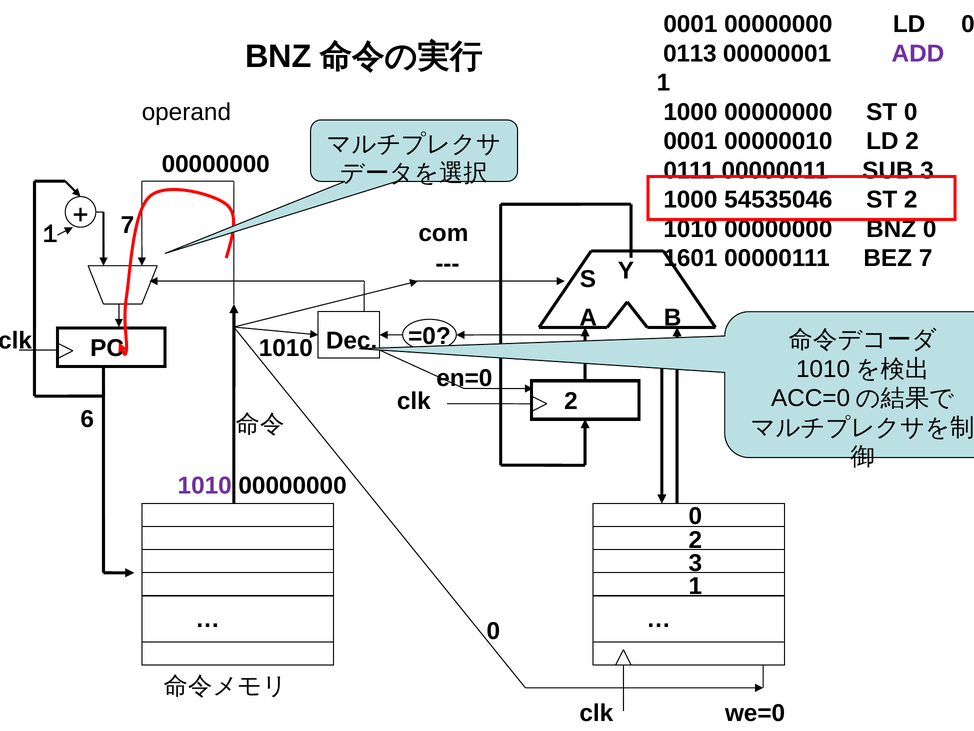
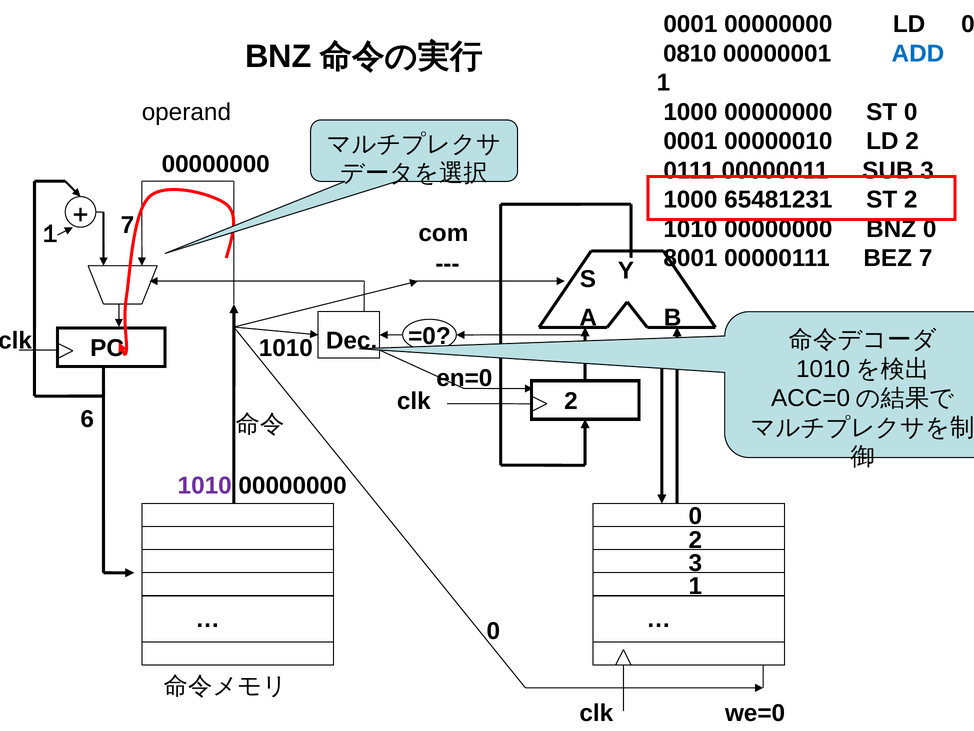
0113: 0113 -> 0810
ADD colour: purple -> blue
54535046: 54535046 -> 65481231
1601: 1601 -> 8001
